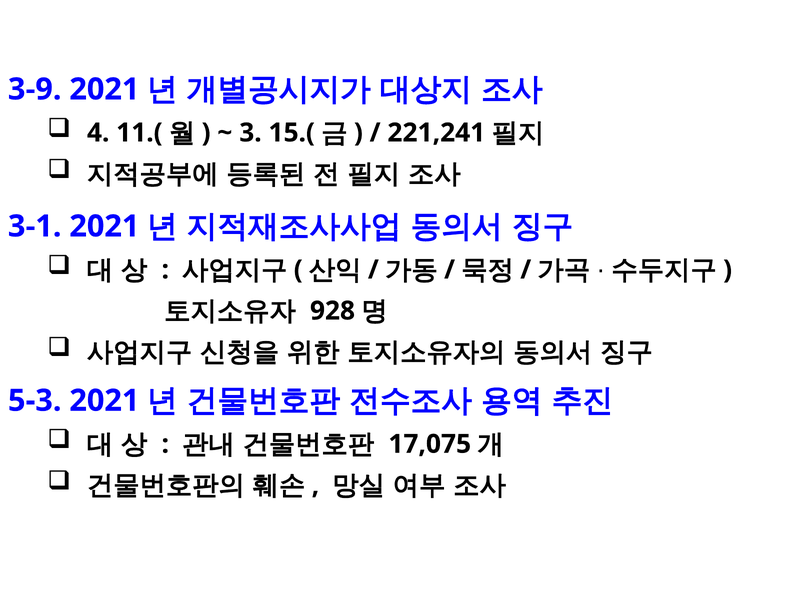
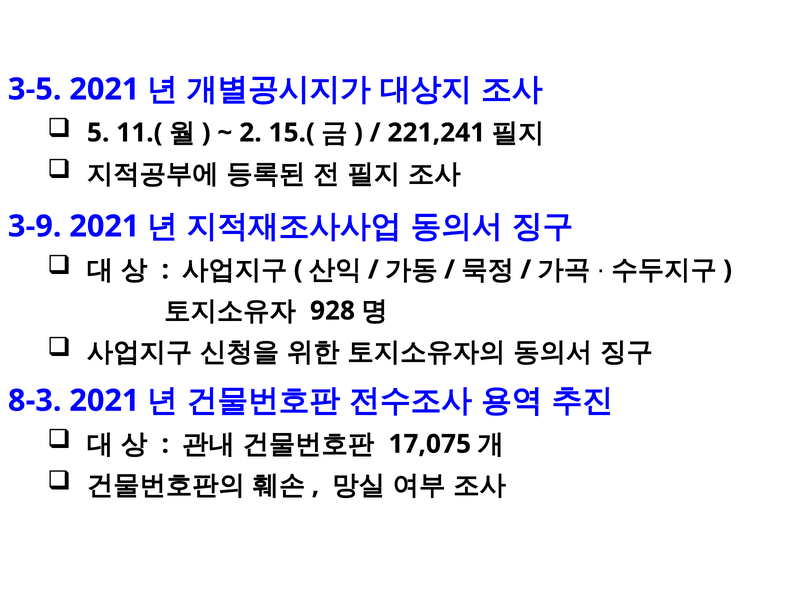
3-9: 3-9 -> 3-5
4: 4 -> 5
3: 3 -> 2
3-1: 3-1 -> 3-9
5-3: 5-3 -> 8-3
